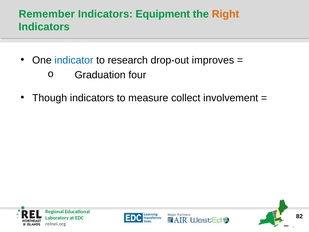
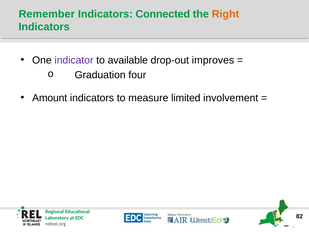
Equipment: Equipment -> Connected
indicator colour: blue -> purple
research: research -> available
Though: Though -> Amount
collect: collect -> limited
